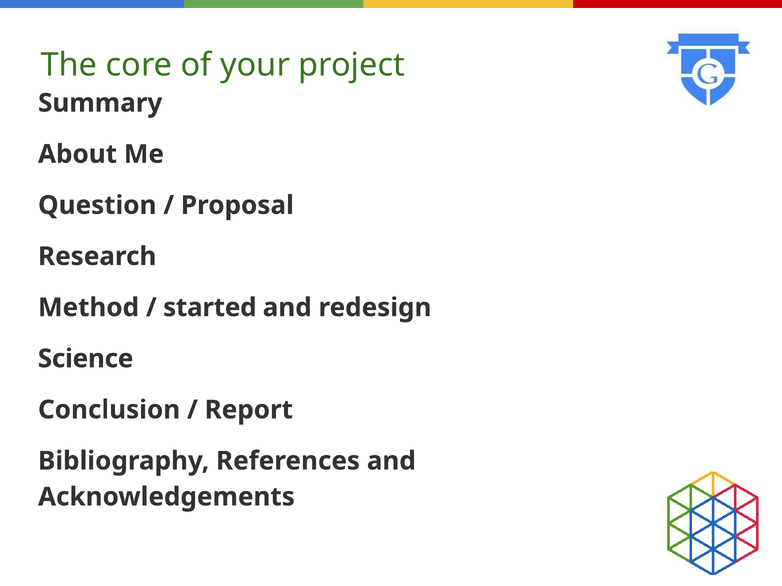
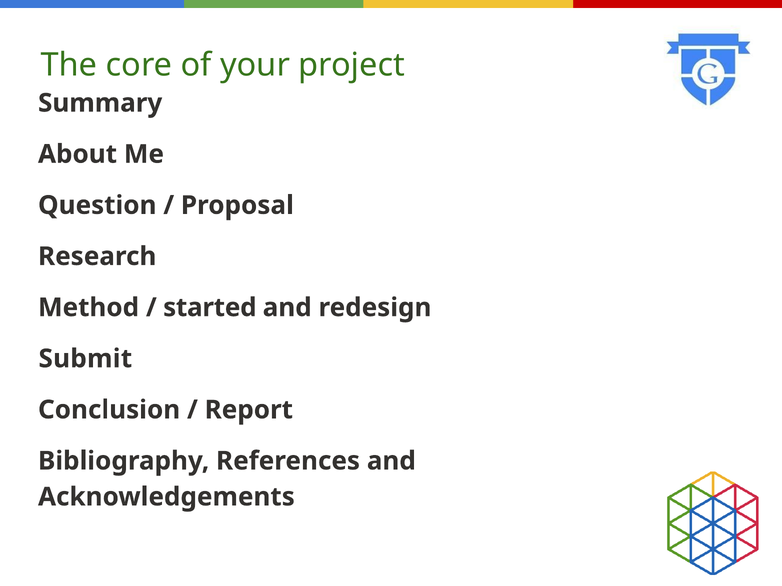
Science: Science -> Submit
